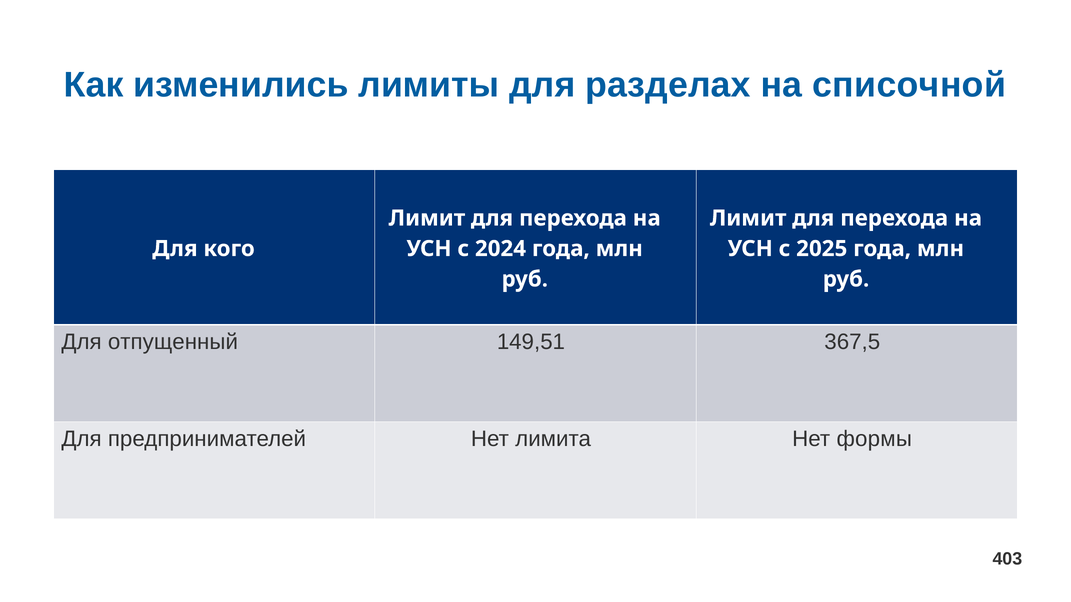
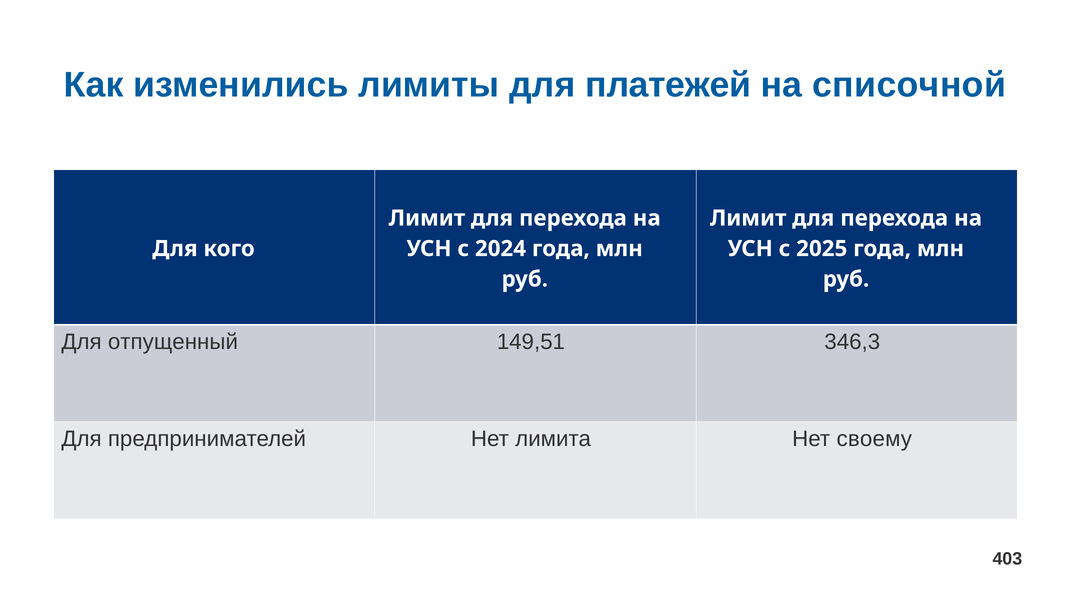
разделах: разделах -> платежей
367,5: 367,5 -> 346,3
формы: формы -> своему
